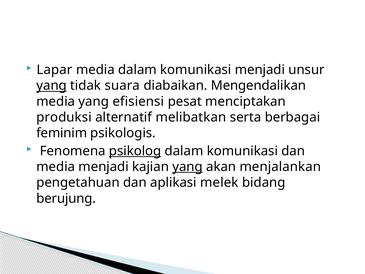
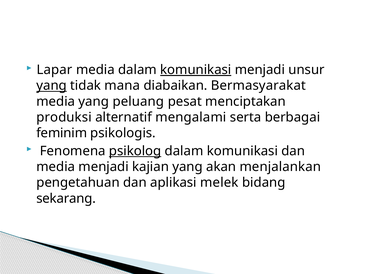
komunikasi at (196, 70) underline: none -> present
suara: suara -> mana
Mengendalikan: Mengendalikan -> Bermasyarakat
efisiensi: efisiensi -> peluang
melibatkan: melibatkan -> mengalami
yang at (188, 167) underline: present -> none
berujung: berujung -> sekarang
